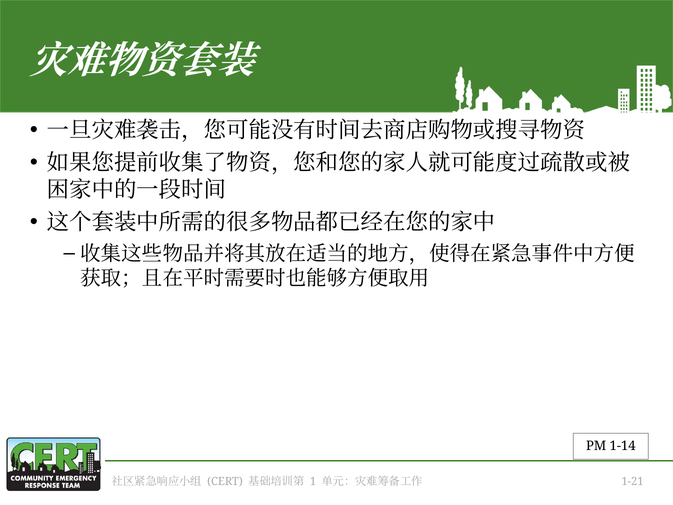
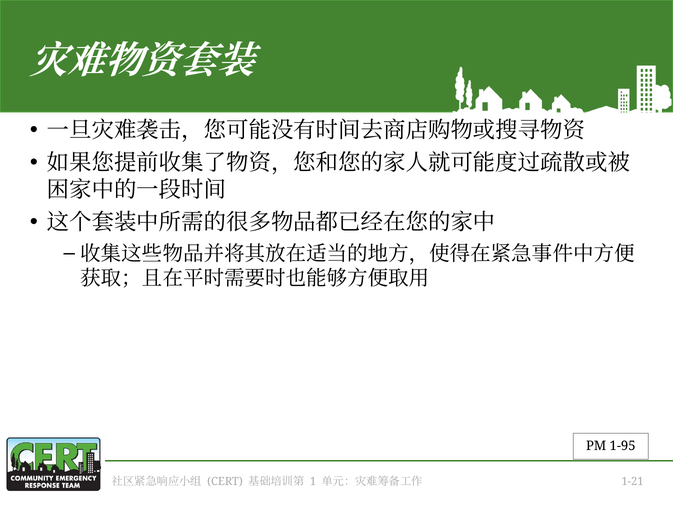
1-14: 1-14 -> 1-95
